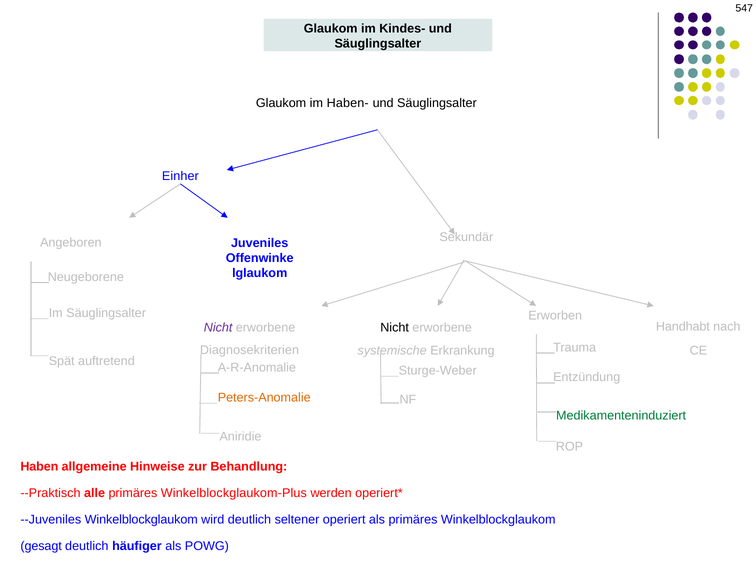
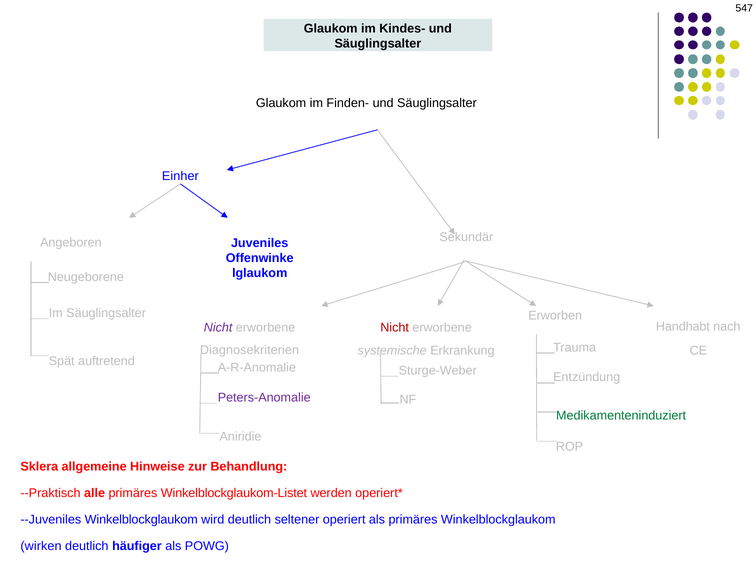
Haben-: Haben- -> Finden-
Nicht at (395, 328) colour: black -> red
Peters-Anomalie colour: orange -> purple
Haben: Haben -> Sklera
Winkelblockglaukom-Plus: Winkelblockglaukom-Plus -> Winkelblockglaukom-Listet
gesagt: gesagt -> wirken
